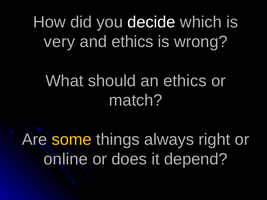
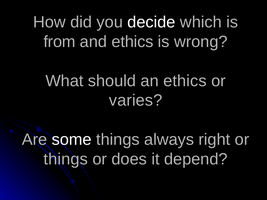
very: very -> from
match: match -> varies
some colour: yellow -> white
online at (66, 159): online -> things
